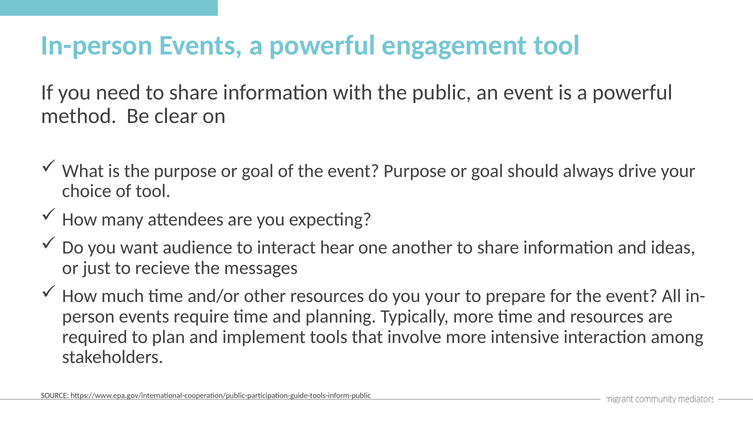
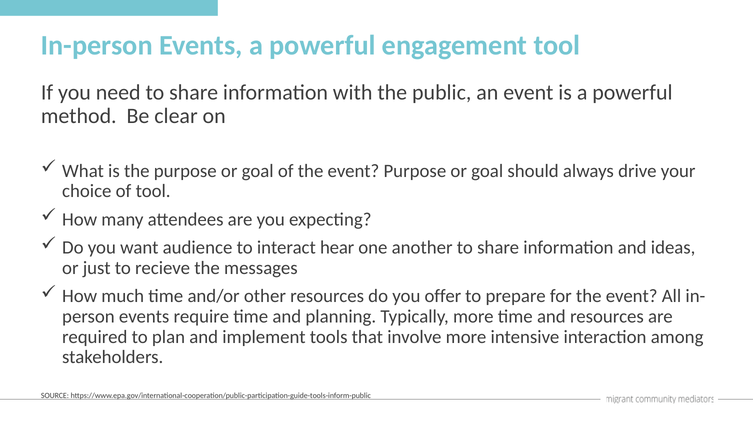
you your: your -> offer
